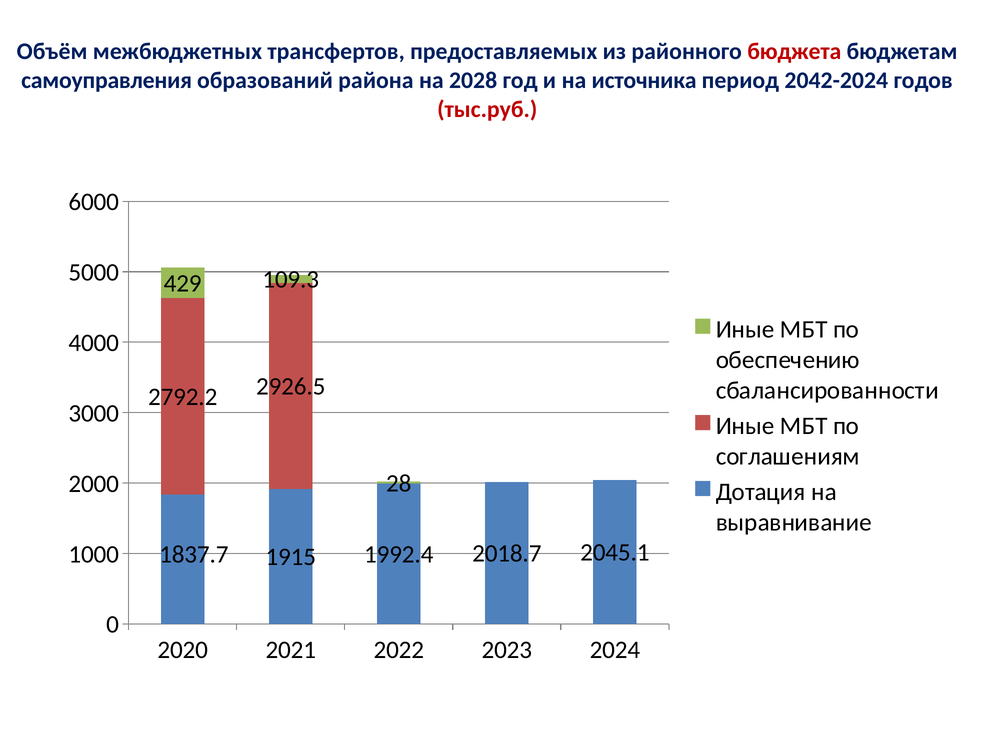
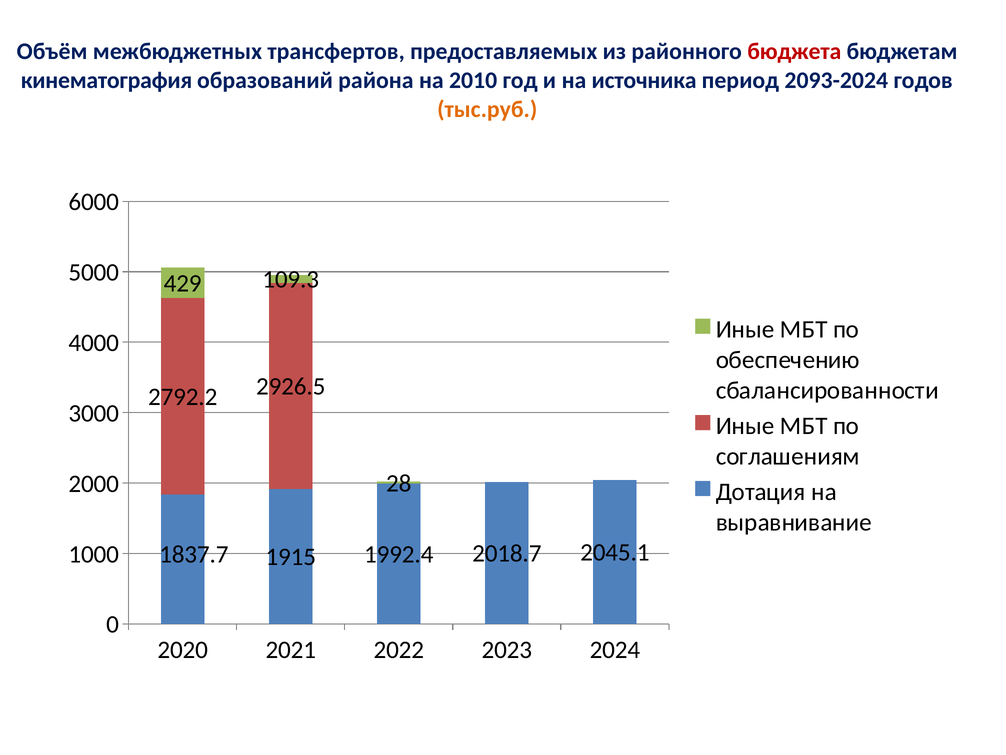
самоуправления: самоуправления -> кинематография
2028: 2028 -> 2010
2042-2024: 2042-2024 -> 2093-2024
тыс.руб colour: red -> orange
